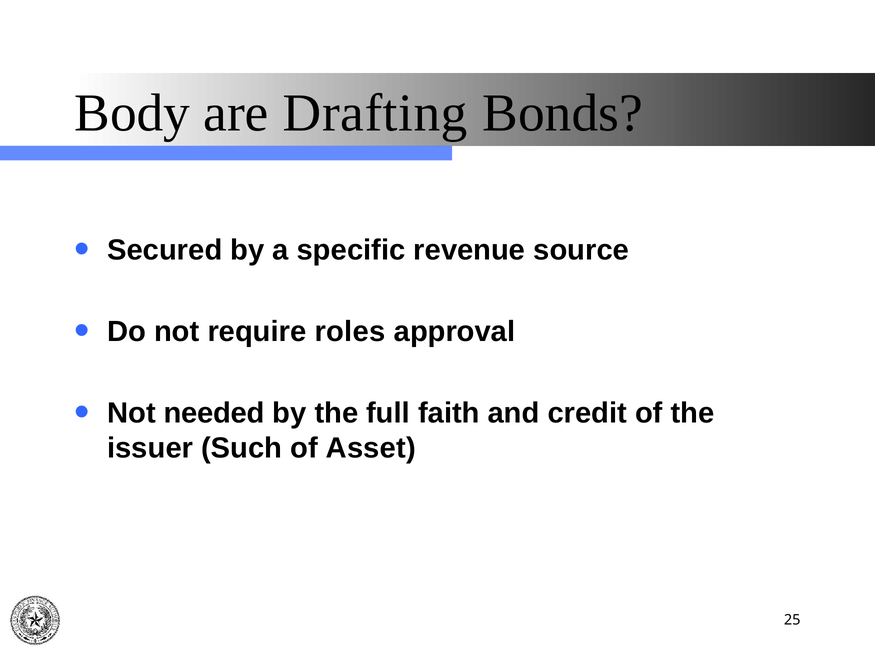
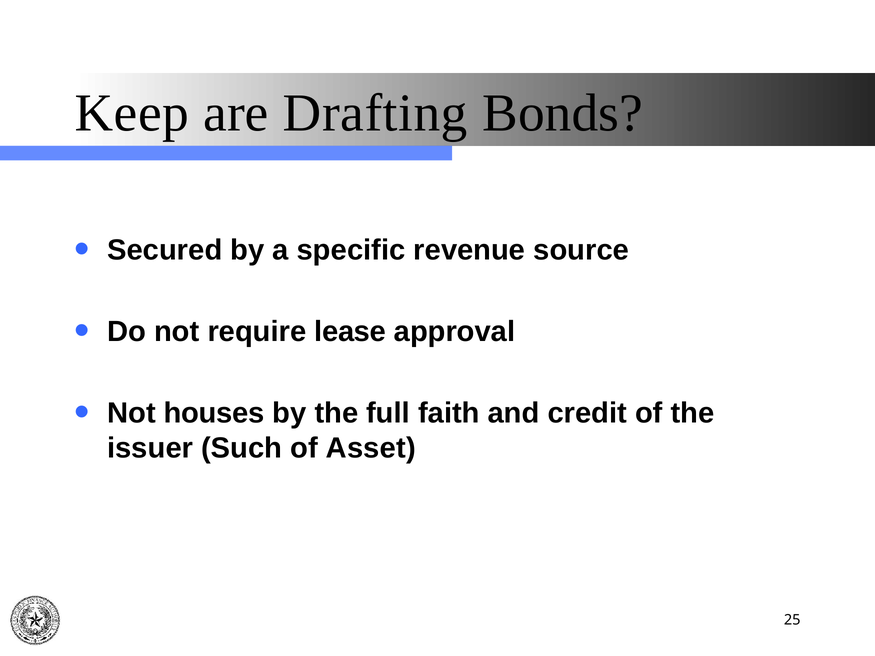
Body: Body -> Keep
roles: roles -> lease
needed: needed -> houses
